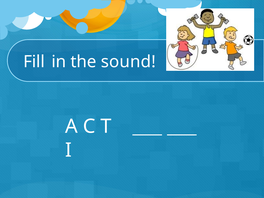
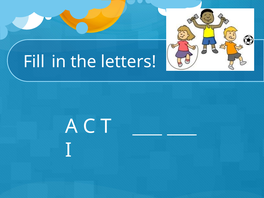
sound: sound -> letters
